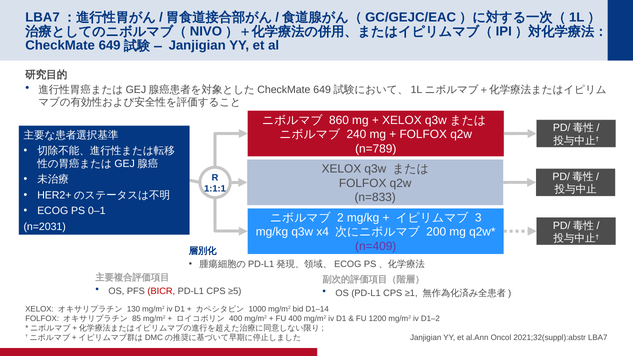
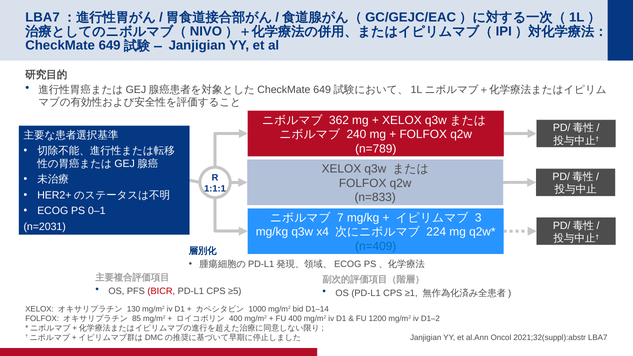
860: 860 -> 362
2: 2 -> 7
200: 200 -> 224
n=409 colour: purple -> blue
